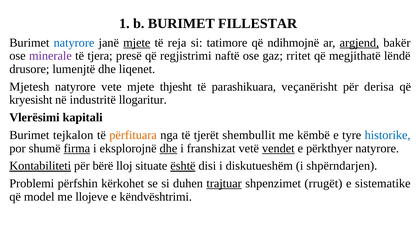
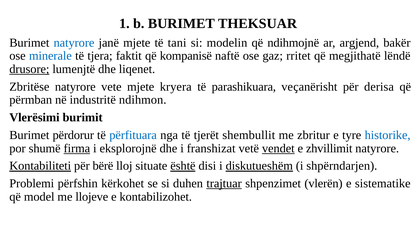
FILLESTAR: FILLESTAR -> THEKSUAR
mjete at (137, 43) underline: present -> none
reja: reja -> tani
tatimore: tatimore -> modelin
argjend underline: present -> none
minerale colour: purple -> blue
presë: presë -> faktit
regjistrimi: regjistrimi -> kompanisë
drusore underline: none -> present
Mjetesh: Mjetesh -> Zbritëse
thjesht: thjesht -> kryera
kryesisht: kryesisht -> përmban
llogaritur: llogaritur -> ndihmon
kapitali: kapitali -> burimit
tejkalon: tejkalon -> përdorur
përfituara colour: orange -> blue
këmbë: këmbë -> zbritur
dhe at (168, 148) underline: present -> none
përkthyer: përkthyer -> zhvillimit
diskutueshëm underline: none -> present
rrugët: rrugët -> vlerën
këndvështrimi: këndvështrimi -> kontabilizohet
